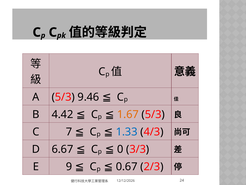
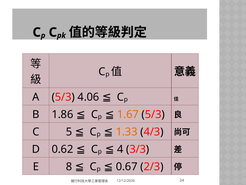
9.46: 9.46 -> 4.06
4.42: 4.42 -> 1.86
7: 7 -> 5
1.33 colour: blue -> orange
6.67: 6.67 -> 0.62
0: 0 -> 4
9: 9 -> 8
